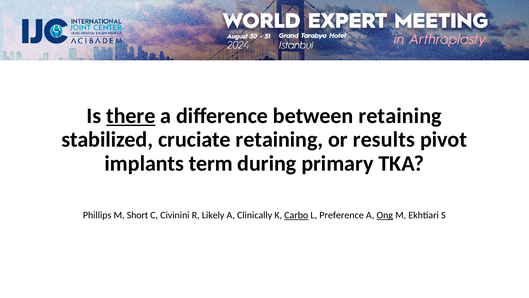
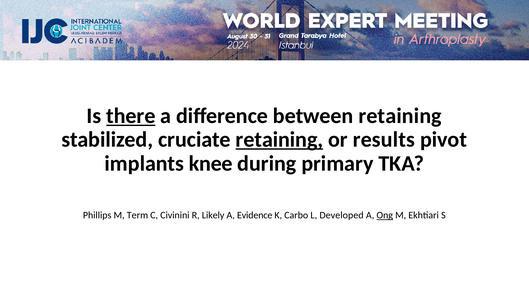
retaining at (279, 139) underline: none -> present
term: term -> knee
Short: Short -> Term
Clinically: Clinically -> Evidence
Carbo underline: present -> none
Preference: Preference -> Developed
